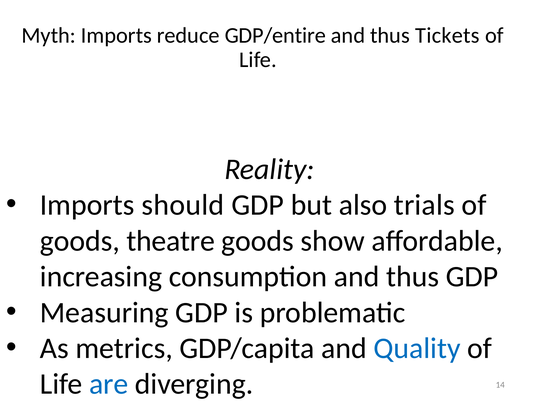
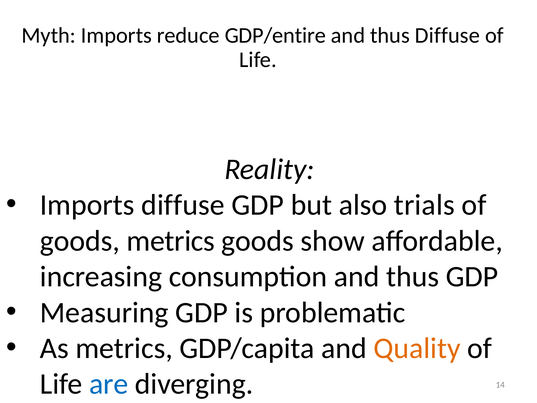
thus Tickets: Tickets -> Diffuse
Imports should: should -> diffuse
goods theatre: theatre -> metrics
Quality colour: blue -> orange
